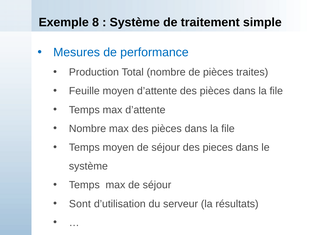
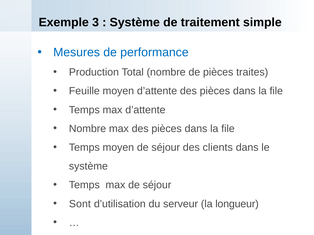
8: 8 -> 3
pieces: pieces -> clients
résultats: résultats -> longueur
